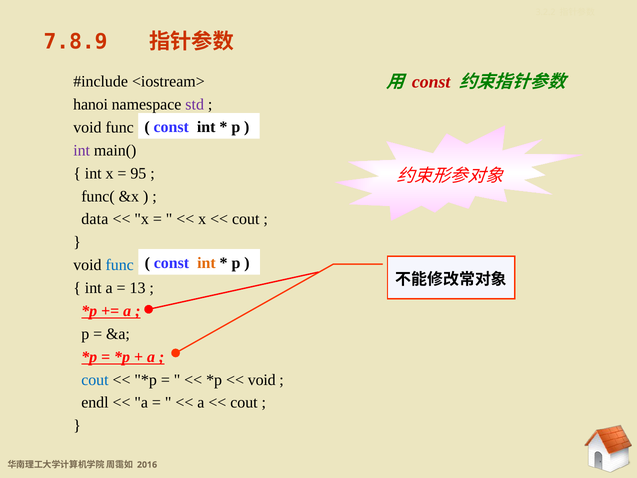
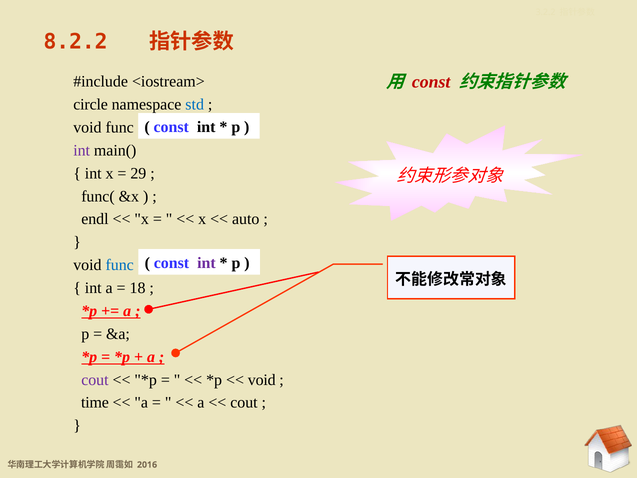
7.8.9: 7.8.9 -> 8.2.2
hanoi: hanoi -> circle
std colour: purple -> blue
95: 95 -> 29
data: data -> endl
cout at (246, 219): cout -> auto
int at (206, 263) colour: orange -> purple
13: 13 -> 18
cout at (95, 380) colour: blue -> purple
endl: endl -> time
